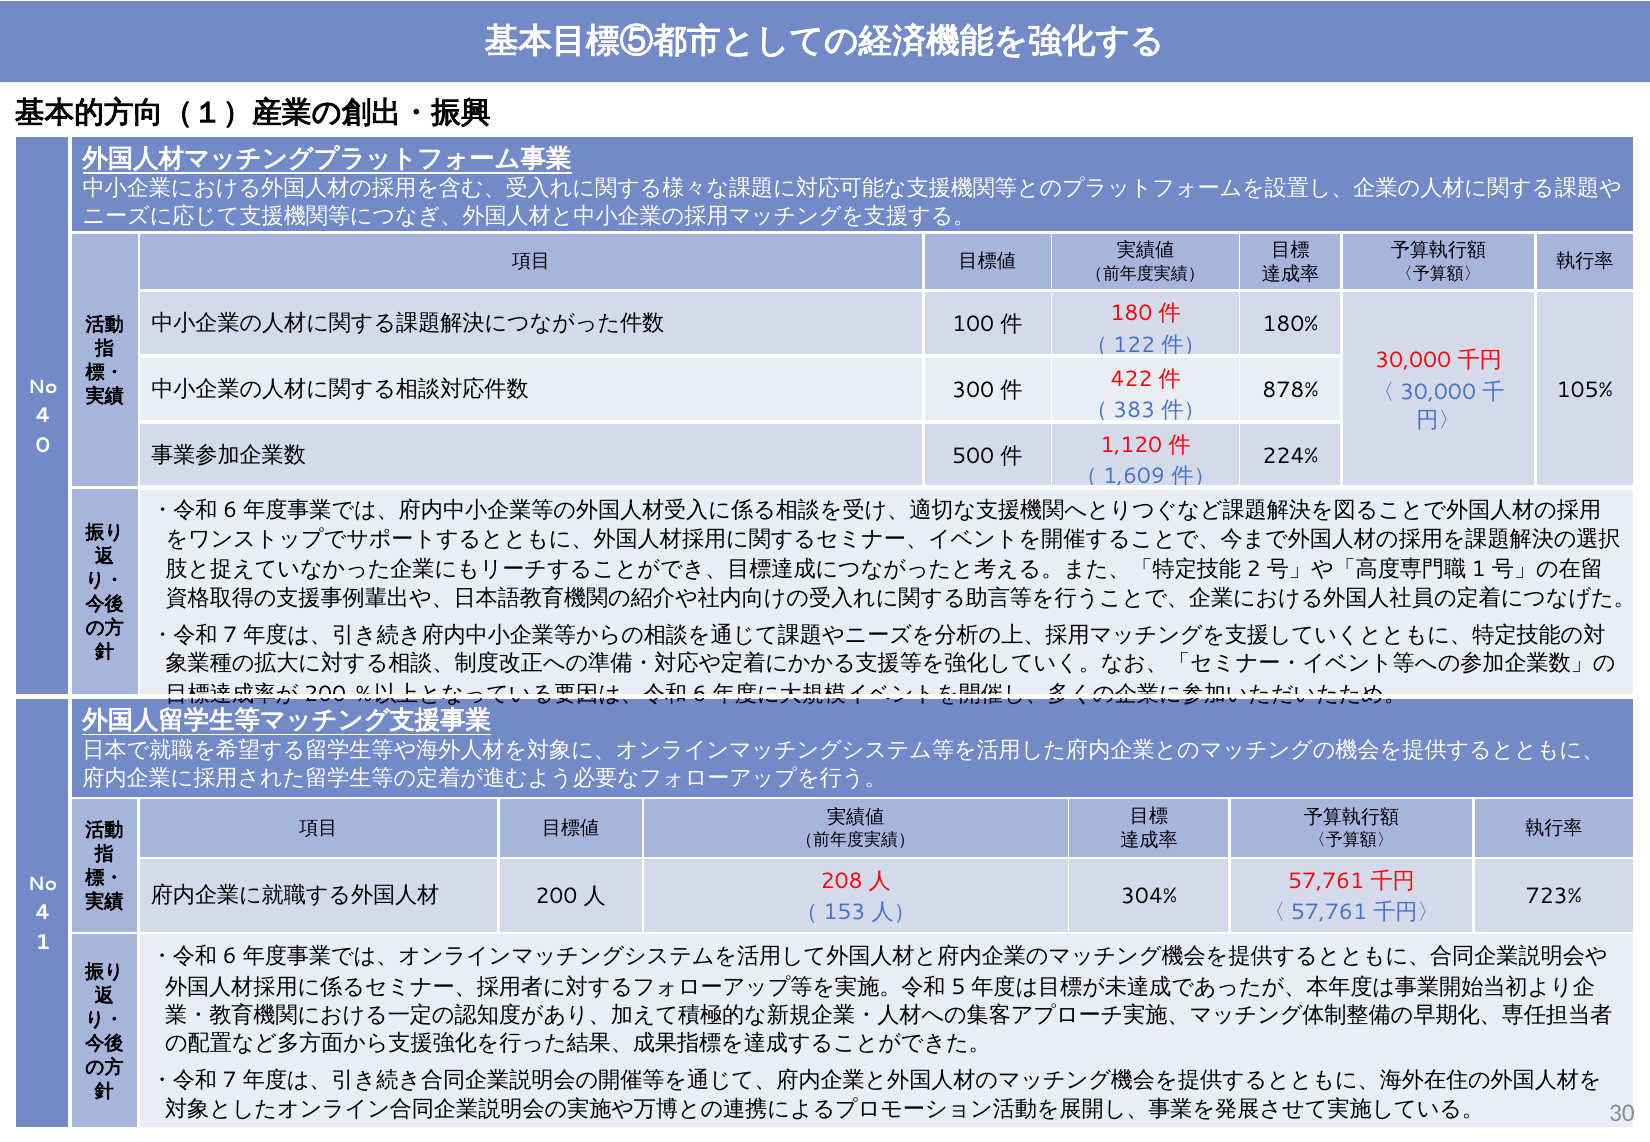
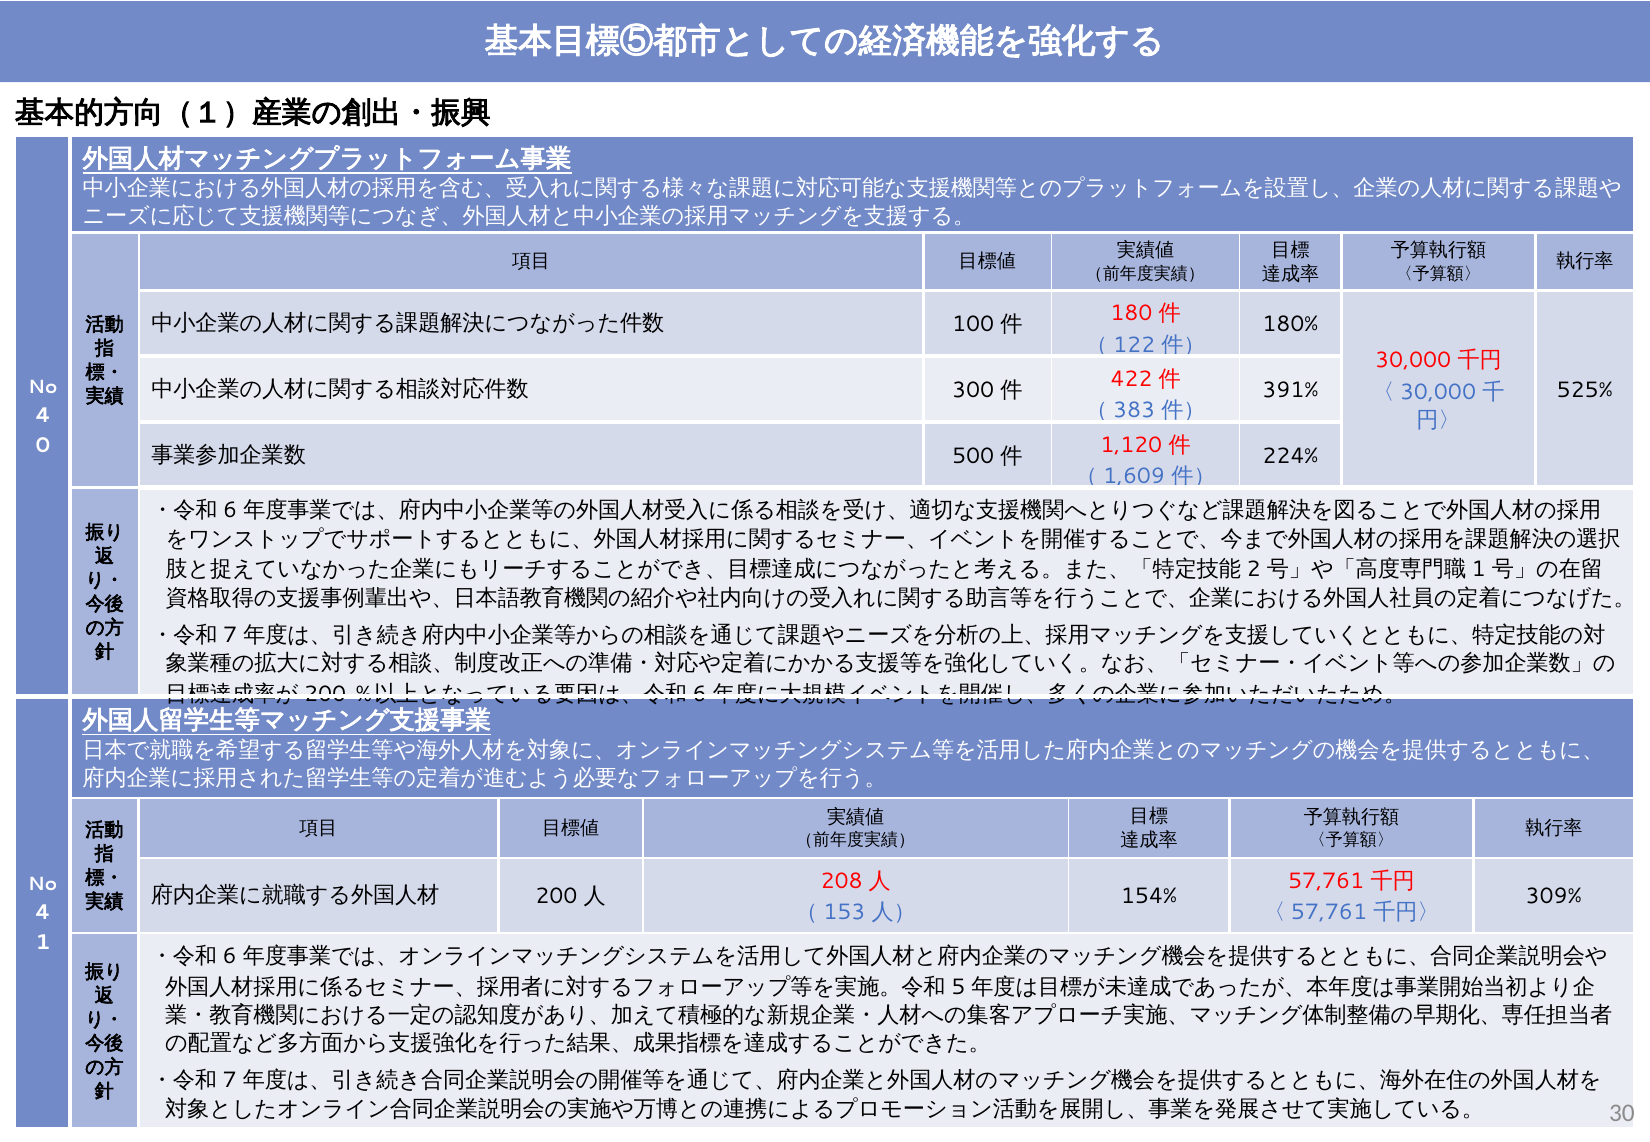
878%: 878% -> 391%
105%: 105% -> 525%
304%: 304% -> 154%
723%: 723% -> 309%
